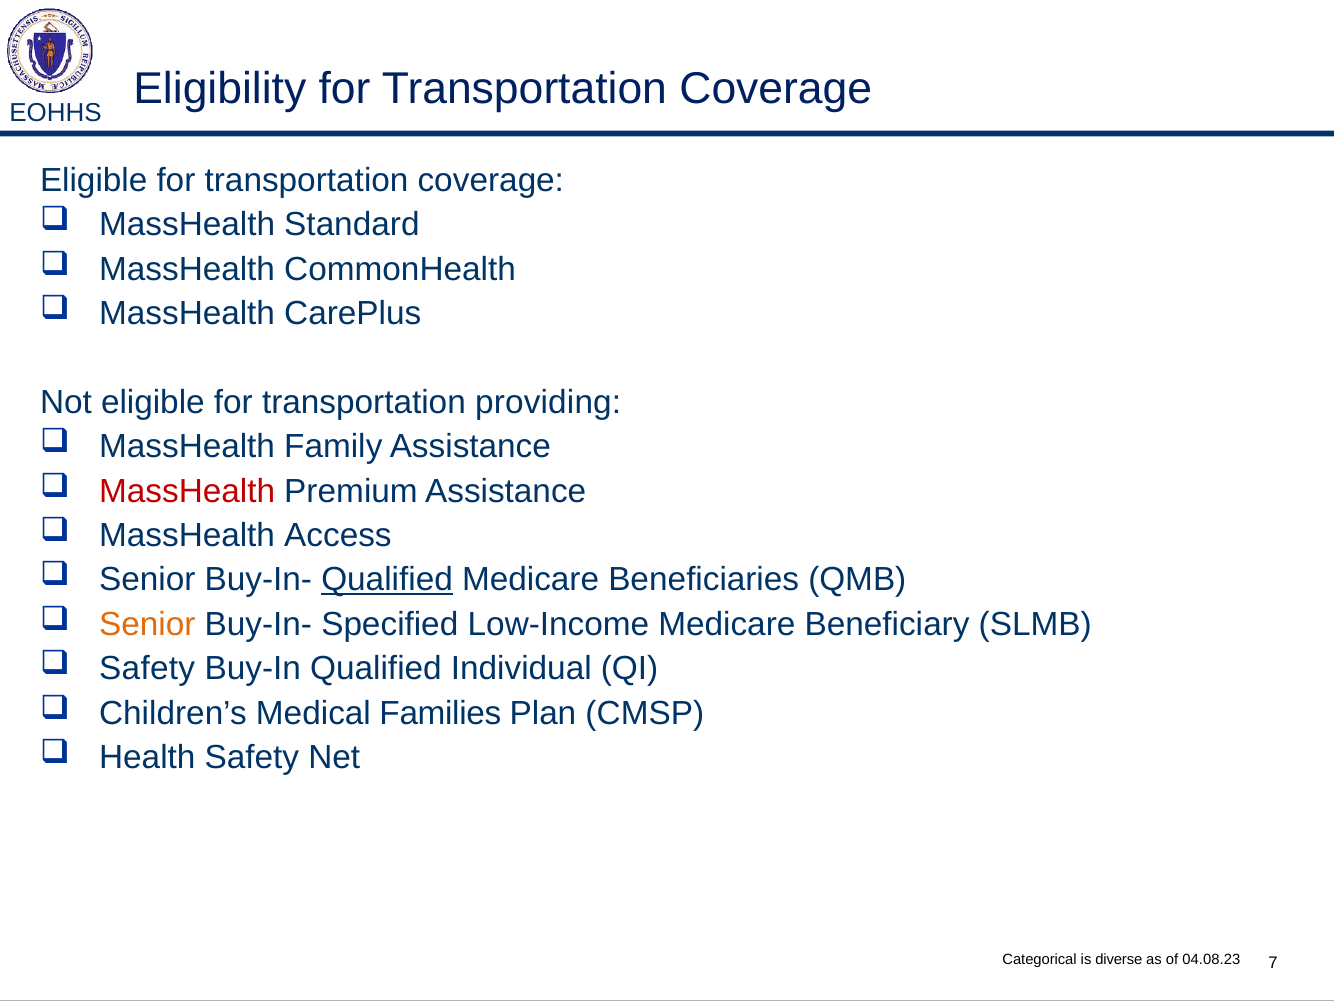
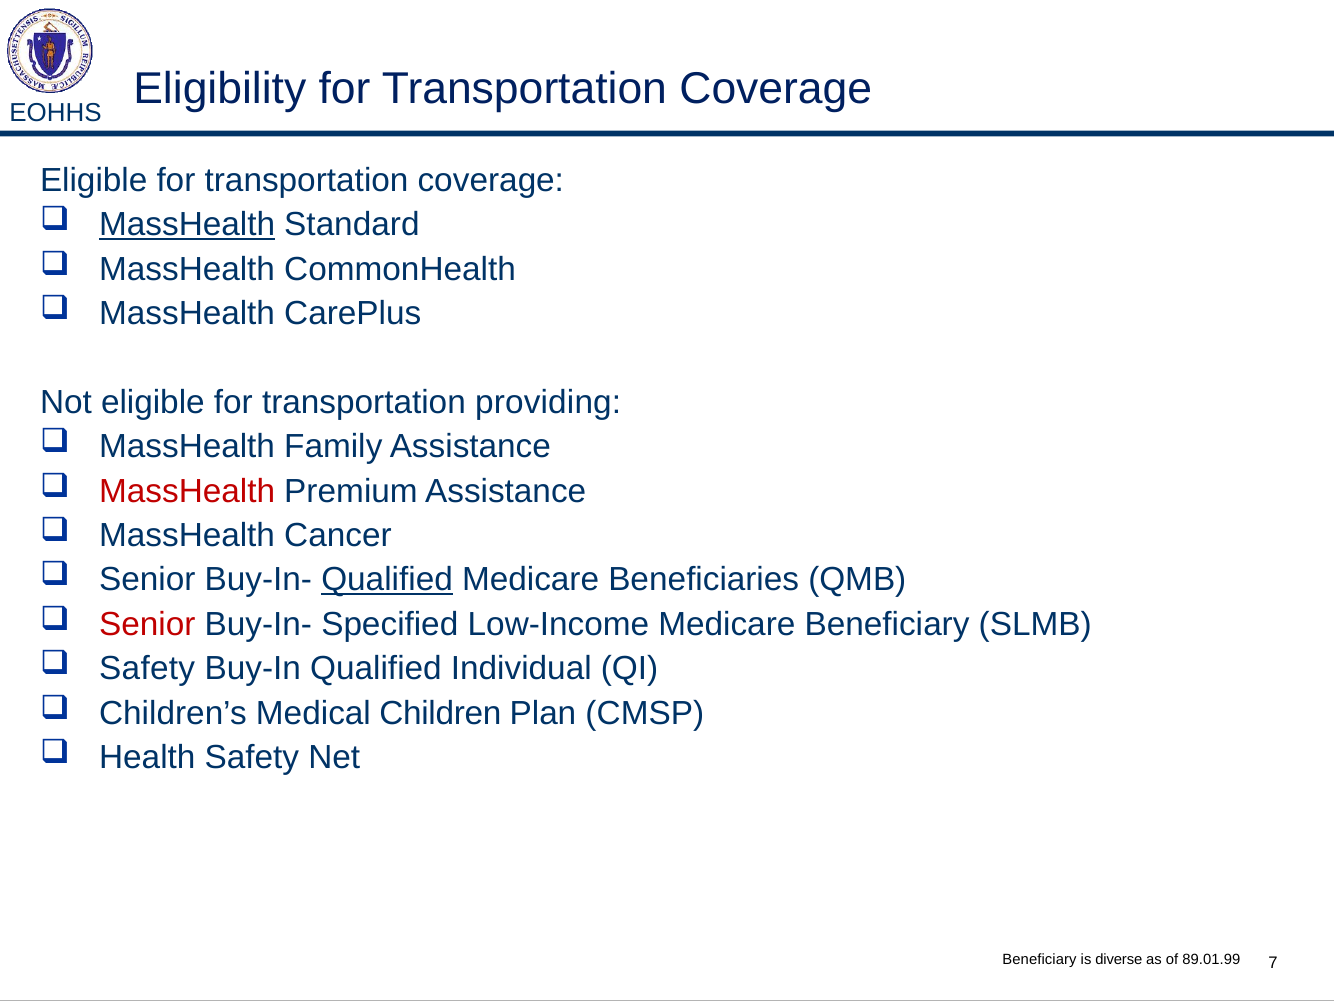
MassHealth at (187, 225) underline: none -> present
Access: Access -> Cancer
Senior at (147, 624) colour: orange -> red
Families: Families -> Children
Categorical at (1040, 959): Categorical -> Beneficiary
04.08.23: 04.08.23 -> 89.01.99
